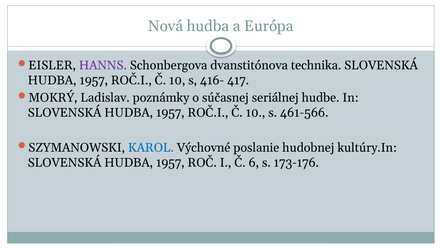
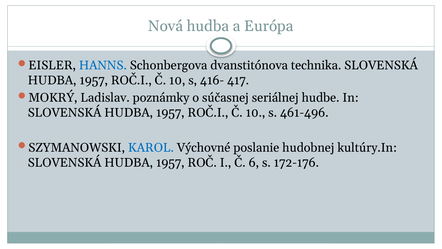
HANNS colour: purple -> blue
461-566: 461-566 -> 461-496
173-176: 173-176 -> 172-176
